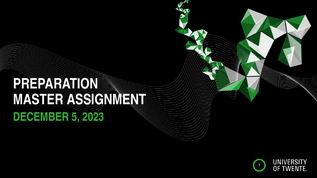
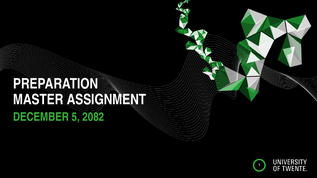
2023: 2023 -> 2082
